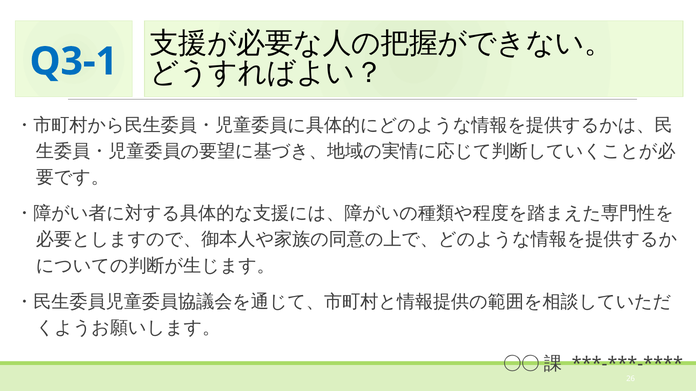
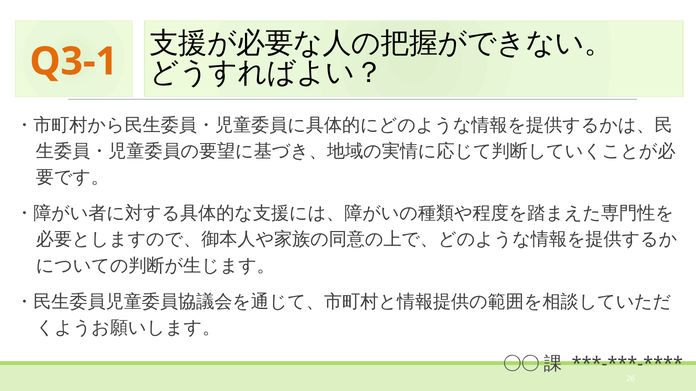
Q3-1 colour: blue -> orange
